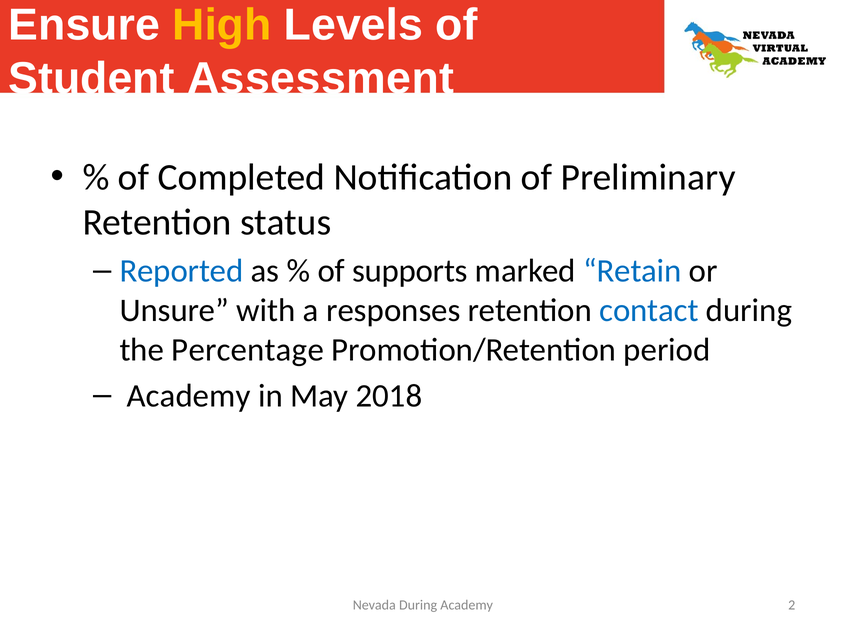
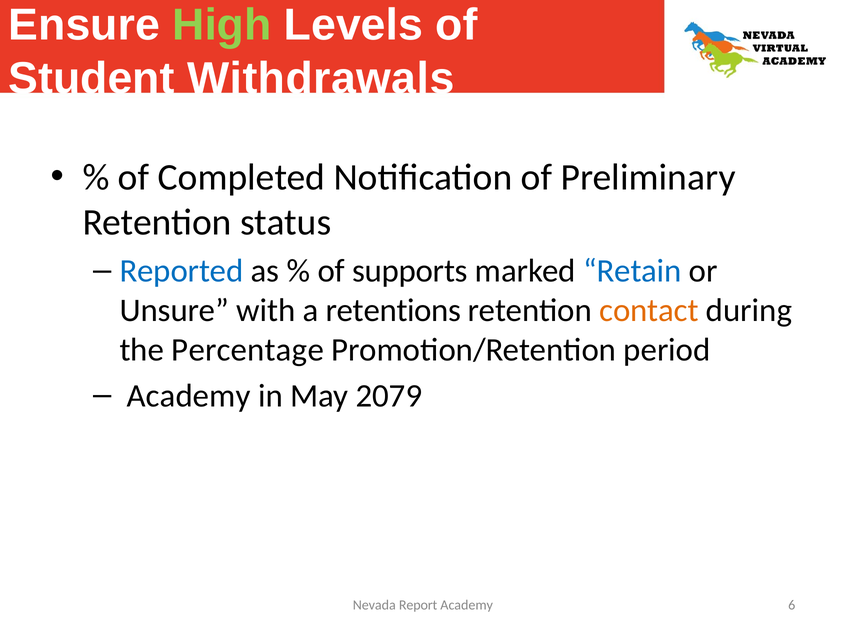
High colour: yellow -> light green
Assessment: Assessment -> Withdrawals
responses: responses -> retentions
contact colour: blue -> orange
2018: 2018 -> 2079
Nevada During: During -> Report
2: 2 -> 6
